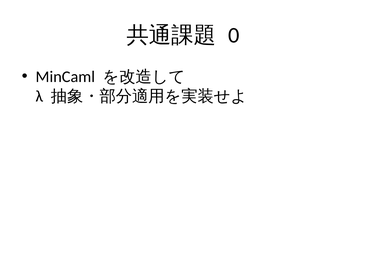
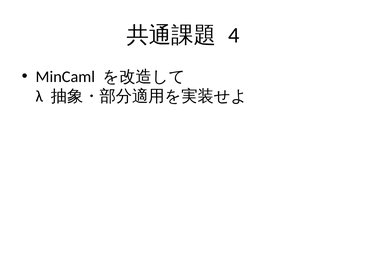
0: 0 -> 4
